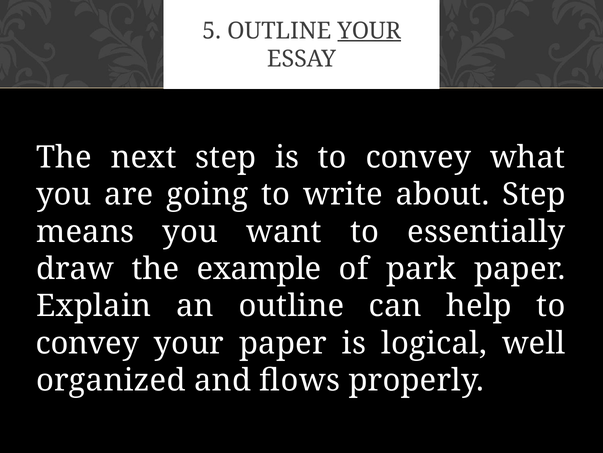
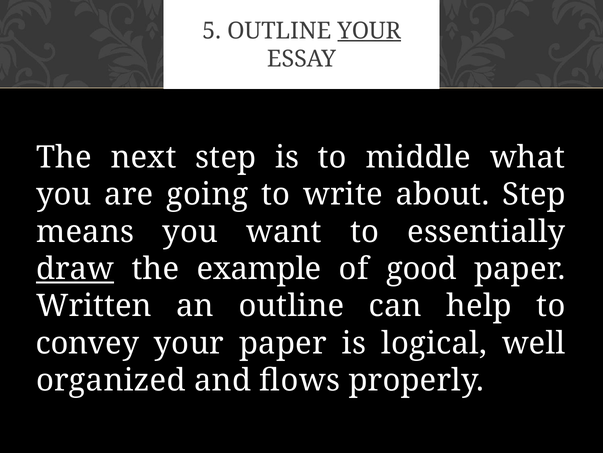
is to convey: convey -> middle
draw underline: none -> present
park: park -> good
Explain: Explain -> Written
